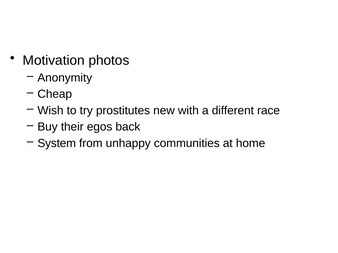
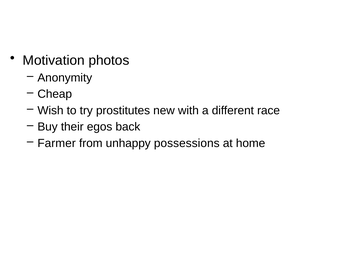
System: System -> Farmer
communities: communities -> possessions
